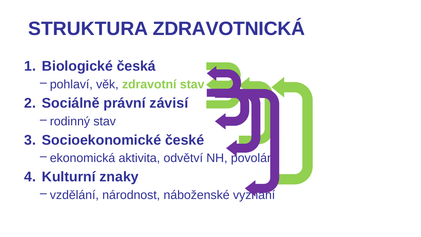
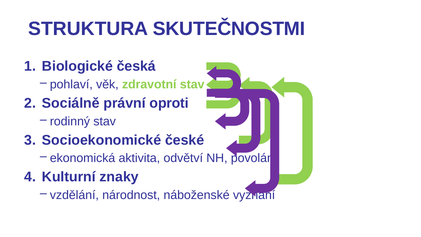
ZDRAVOTNICKÁ: ZDRAVOTNICKÁ -> SKUTEČNOSTMI
závisí: závisí -> oproti
